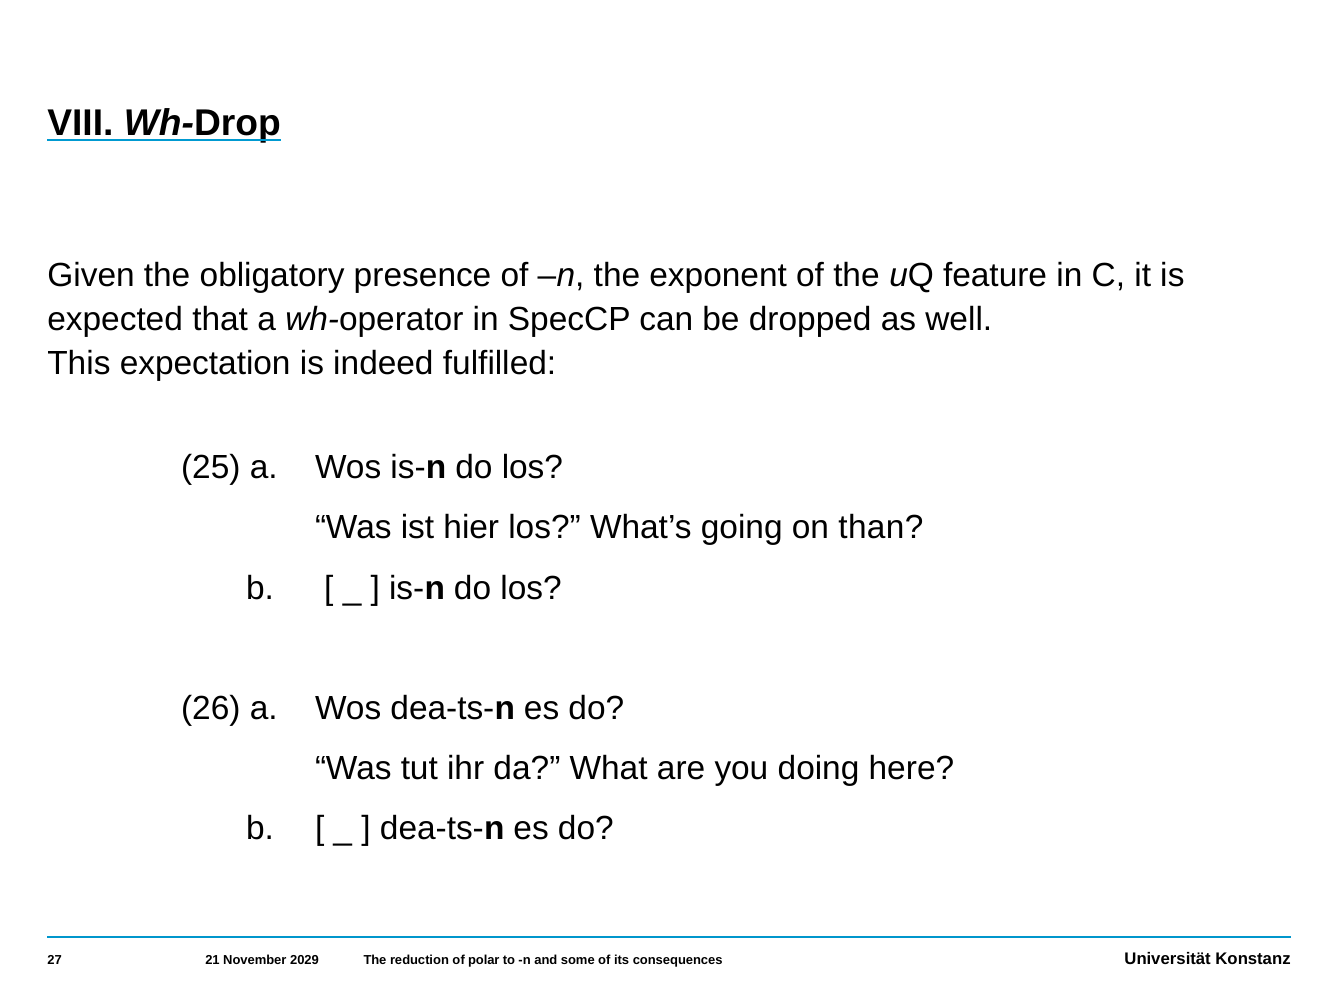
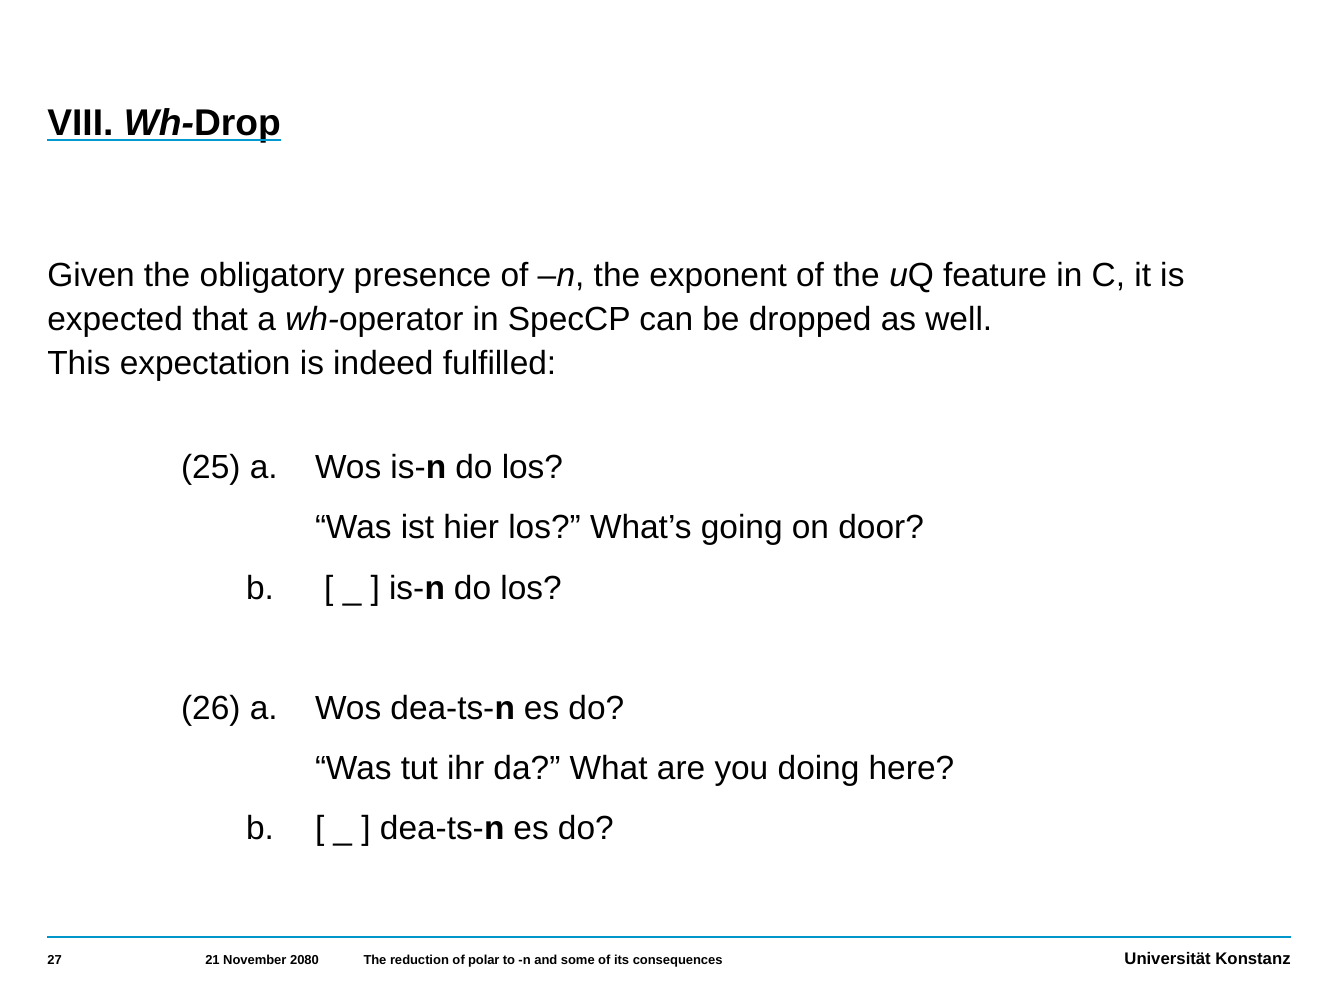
than: than -> door
2029: 2029 -> 2080
